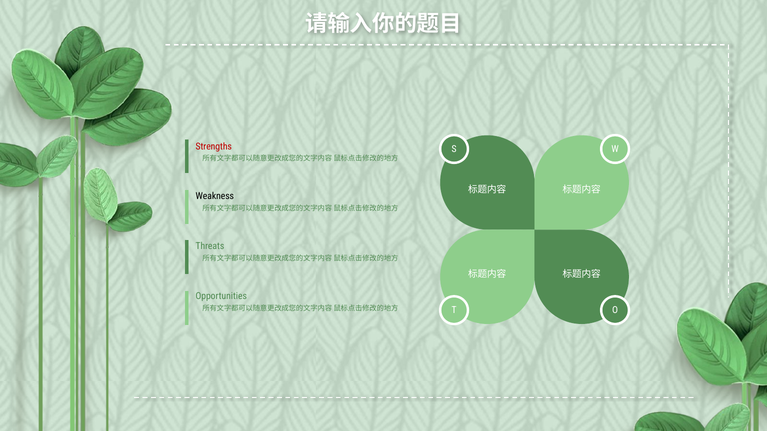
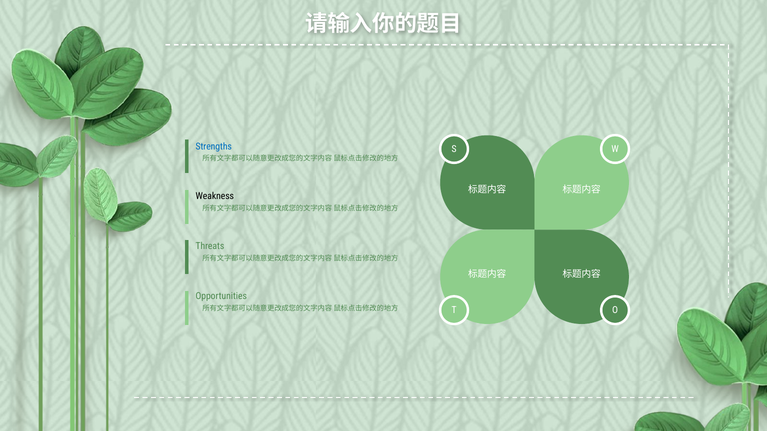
Strengths colour: red -> blue
